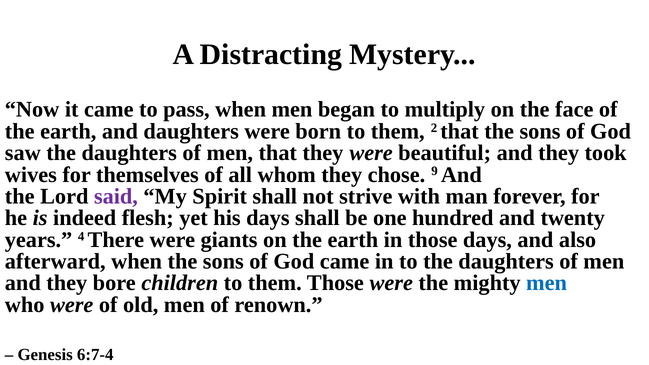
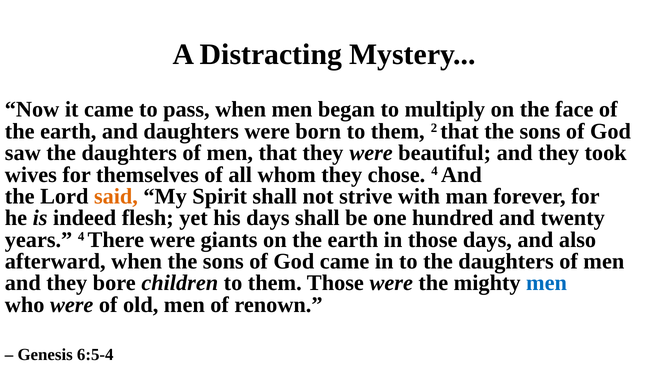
chose 9: 9 -> 4
said colour: purple -> orange
6:7-4: 6:7-4 -> 6:5-4
